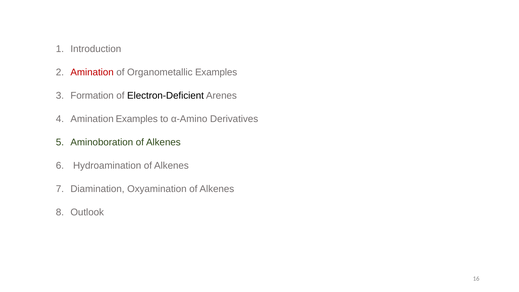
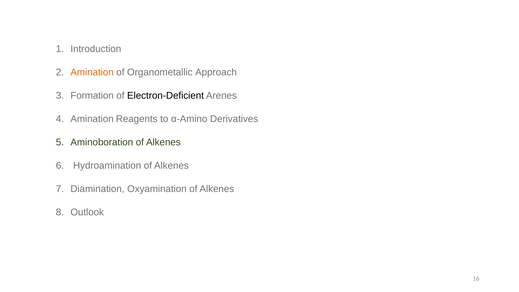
Amination at (92, 72) colour: red -> orange
Organometallic Examples: Examples -> Approach
Amination Examples: Examples -> Reagents
